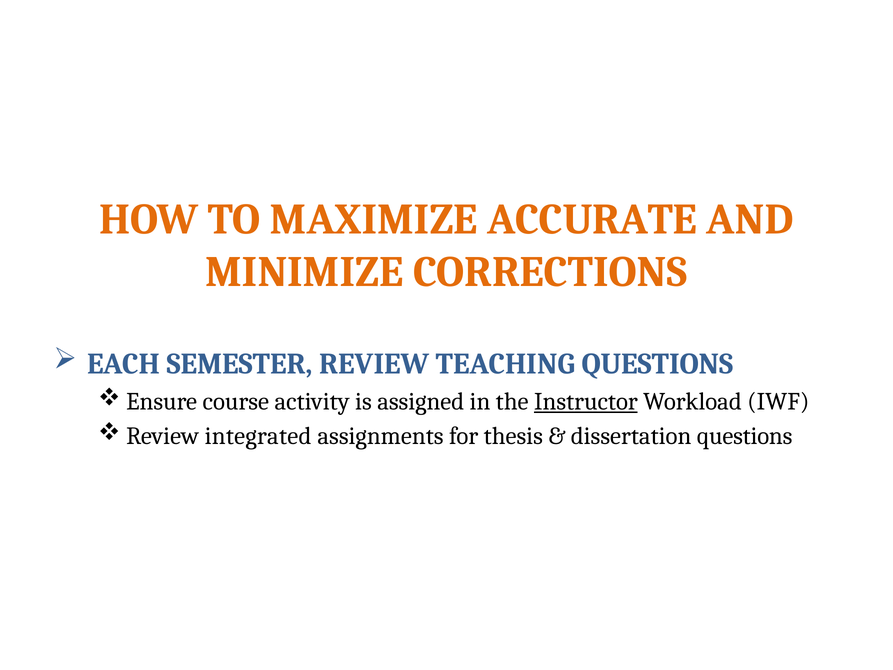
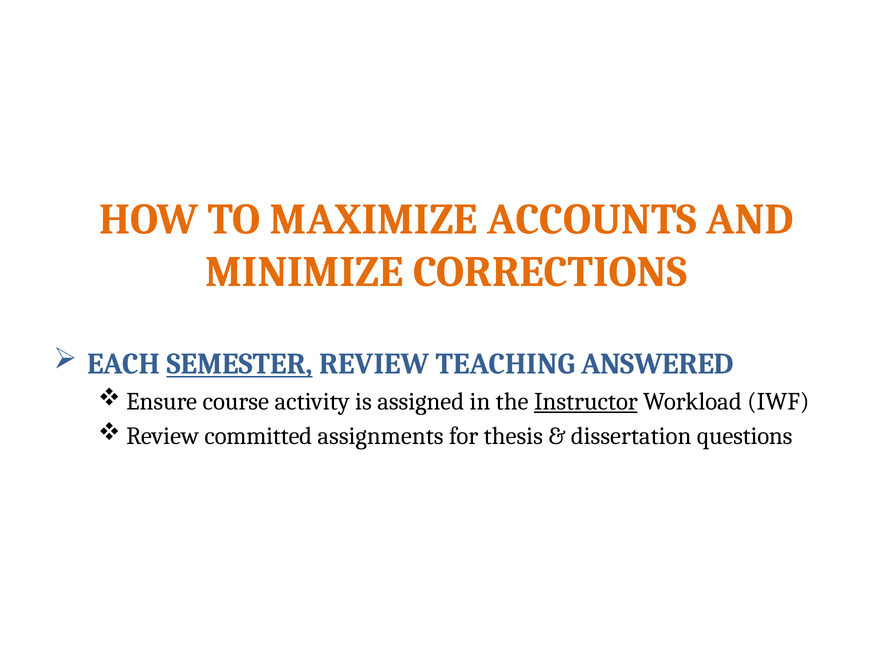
ACCURATE: ACCURATE -> ACCOUNTS
SEMESTER underline: none -> present
TEACHING QUESTIONS: QUESTIONS -> ANSWERED
integrated: integrated -> committed
